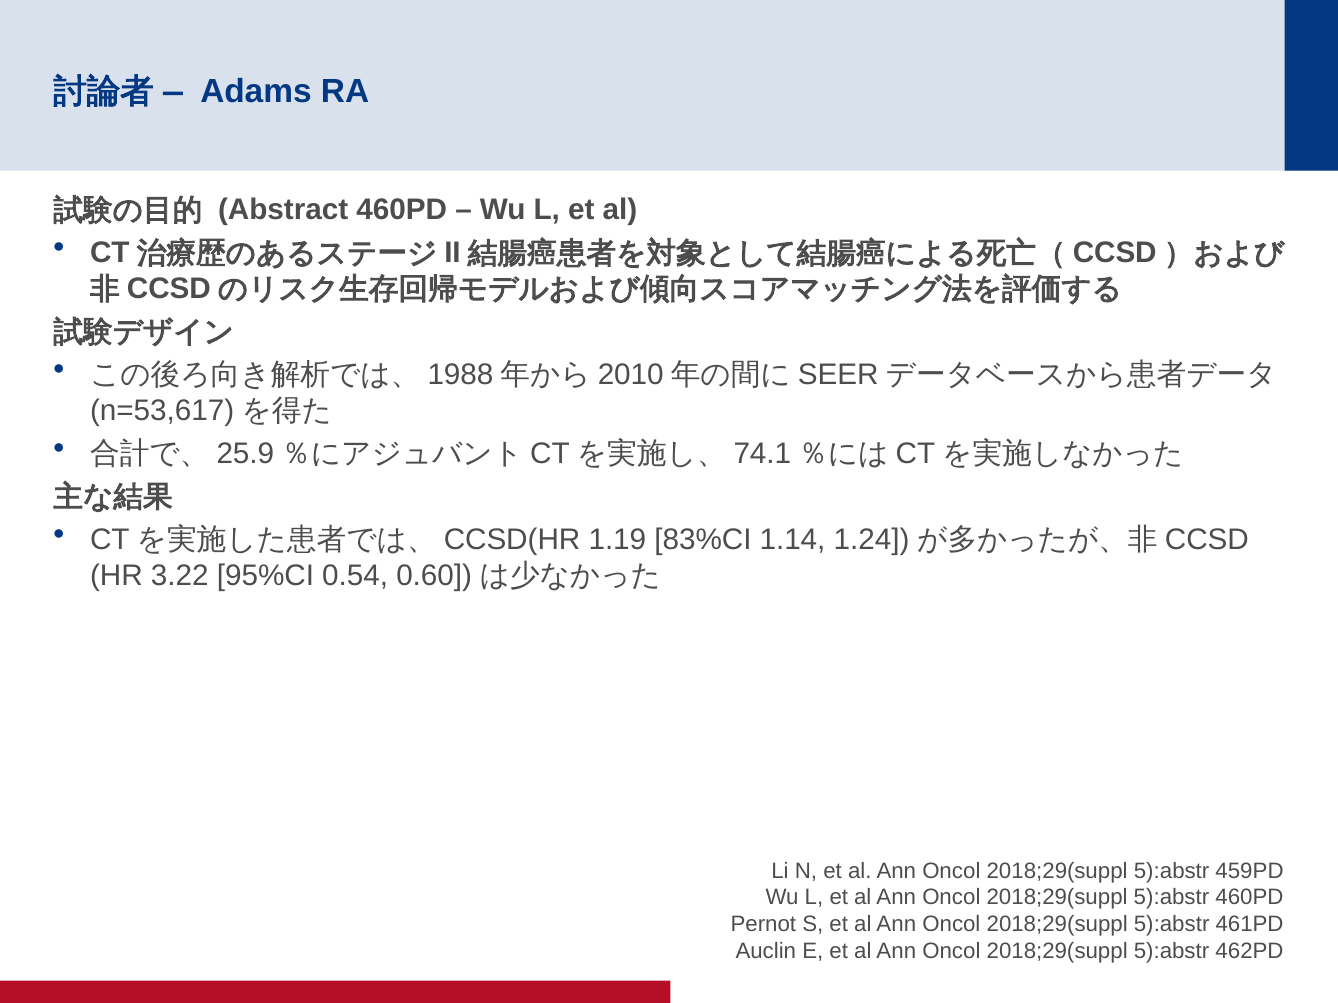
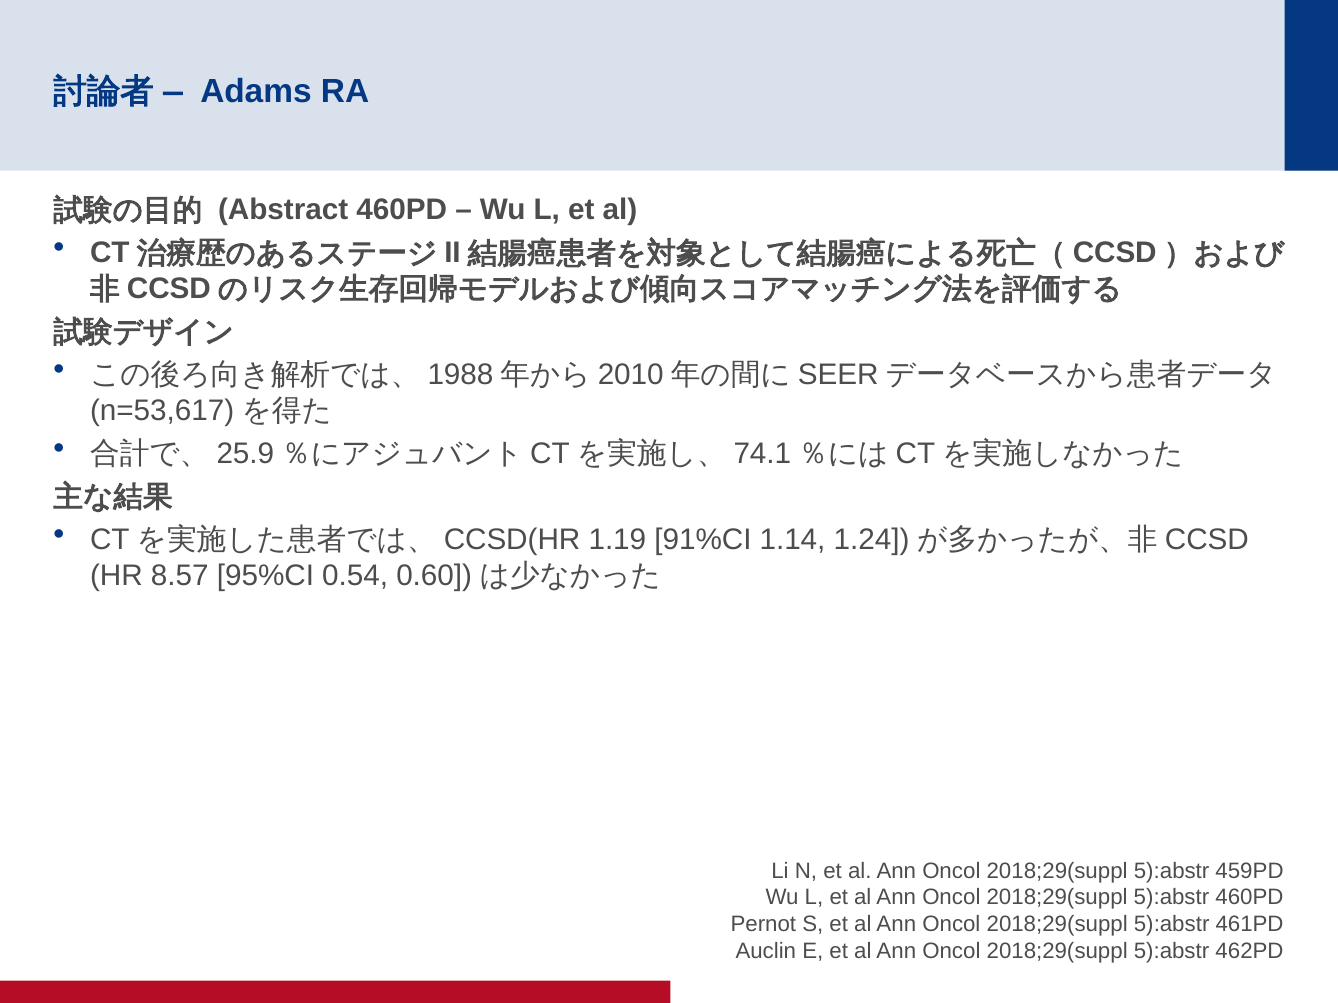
83%CI: 83%CI -> 91%CI
3.22: 3.22 -> 8.57
